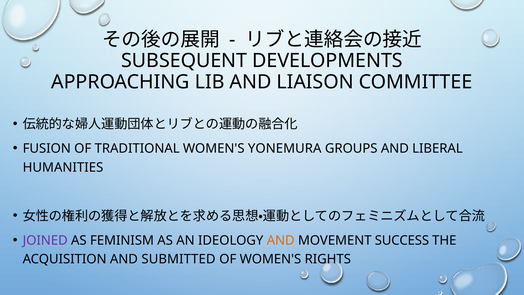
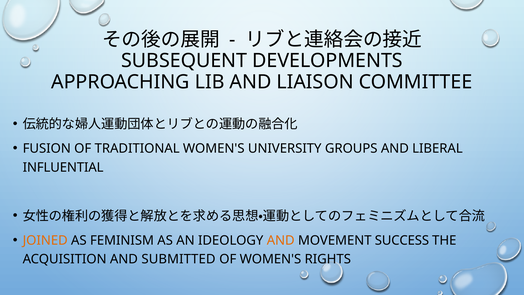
YONEMURA: YONEMURA -> UNIVERSITY
HUMANITIES: HUMANITIES -> INFLUENTIAL
JOINED colour: purple -> orange
